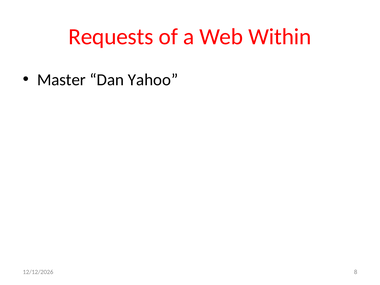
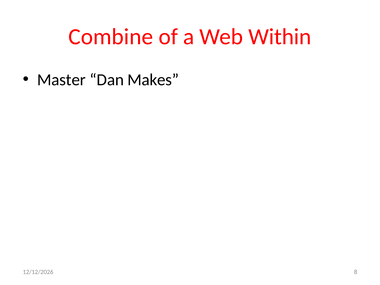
Requests: Requests -> Combine
Yahoo: Yahoo -> Makes
